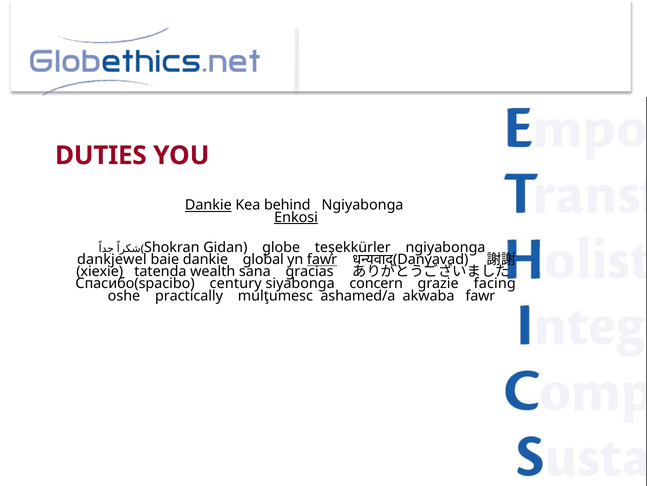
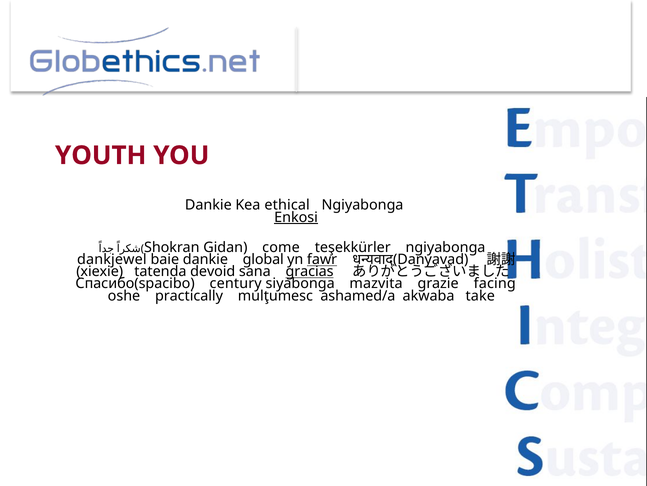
DUTIES: DUTIES -> YOUTH
Dankie at (208, 205) underline: present -> none
behind: behind -> ethical
globe: globe -> come
wealth: wealth -> devoid
gracias underline: none -> present
concern: concern -> mazvita
akwaba fawr: fawr -> take
